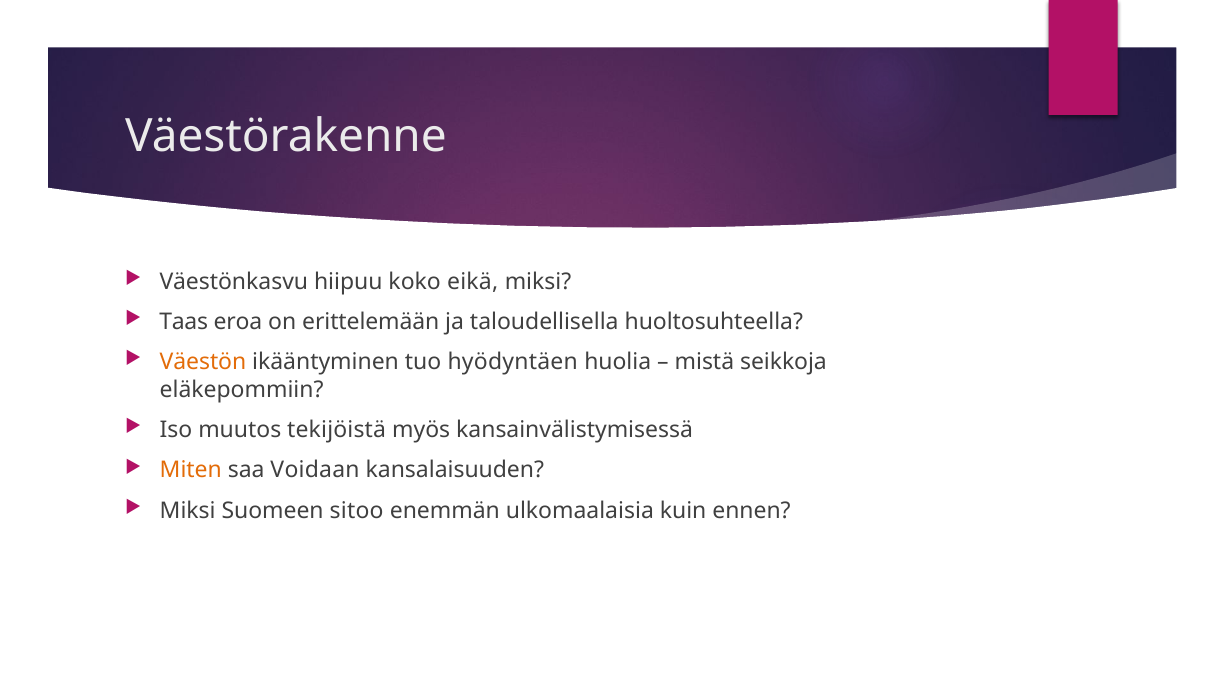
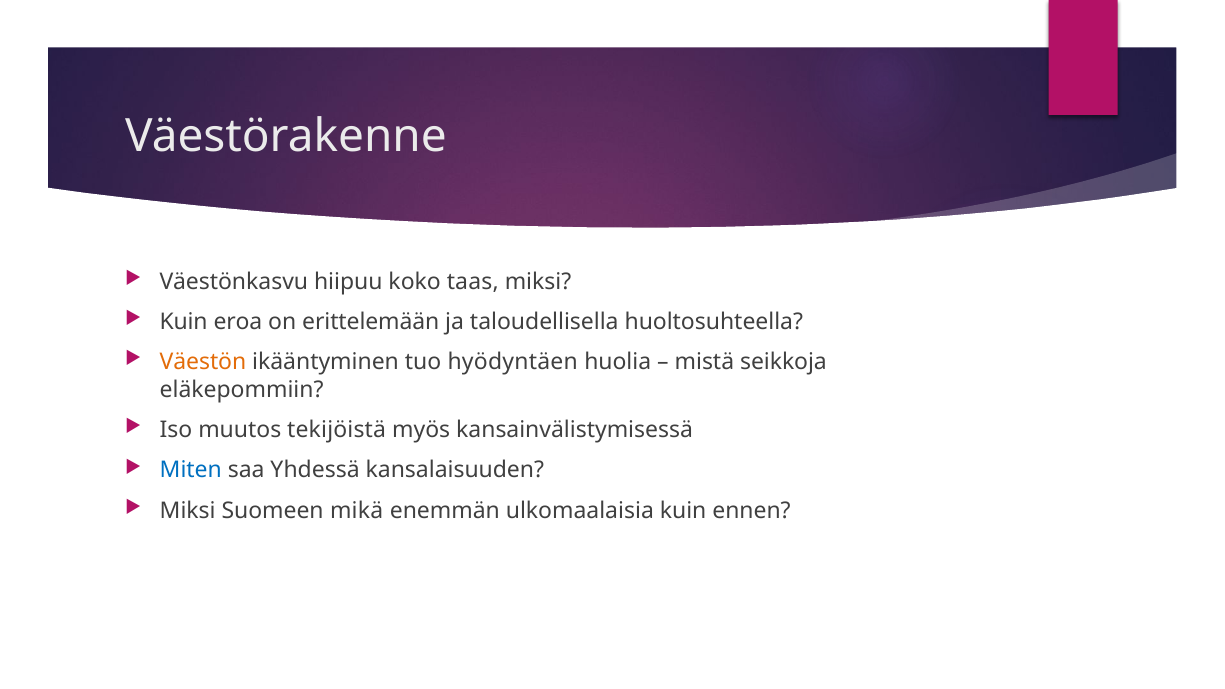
eikä: eikä -> taas
Taas at (184, 322): Taas -> Kuin
Miten colour: orange -> blue
Voidaan: Voidaan -> Yhdessä
sitoo: sitoo -> mikä
